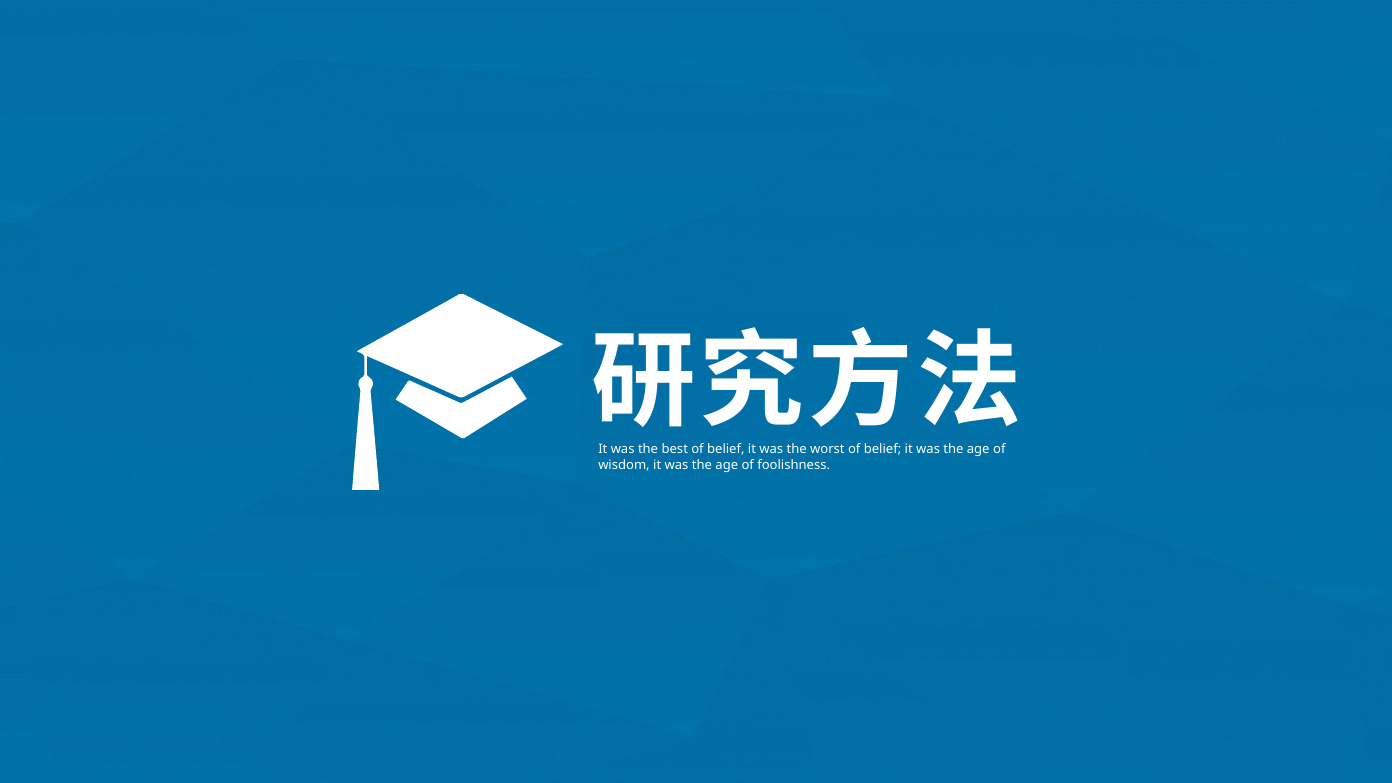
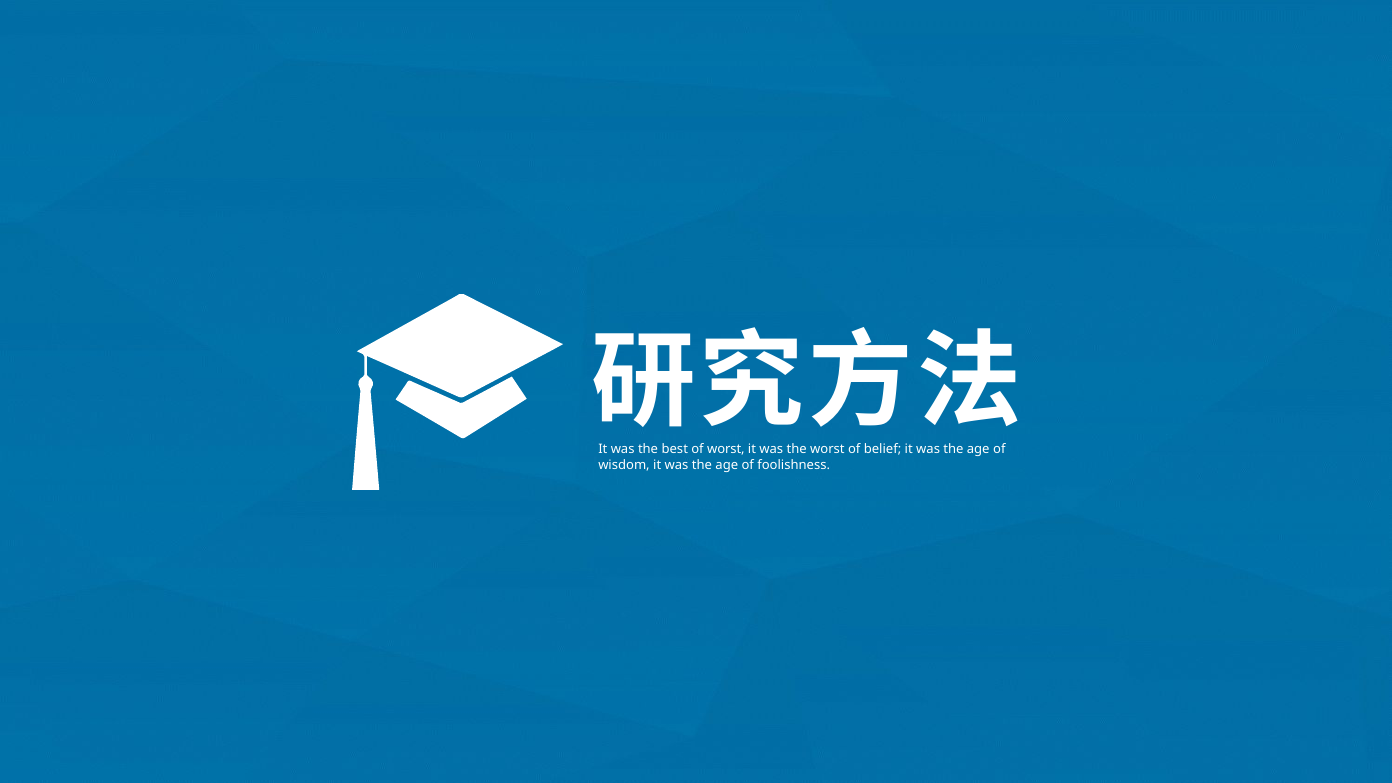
best of belief: belief -> worst
